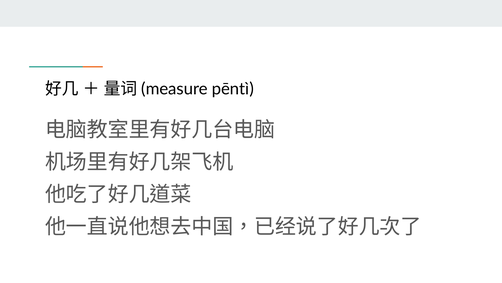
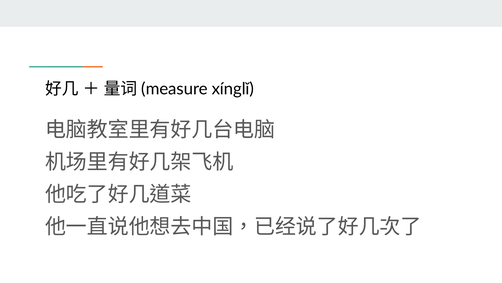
pēntì: pēntì -> xínglǐ
